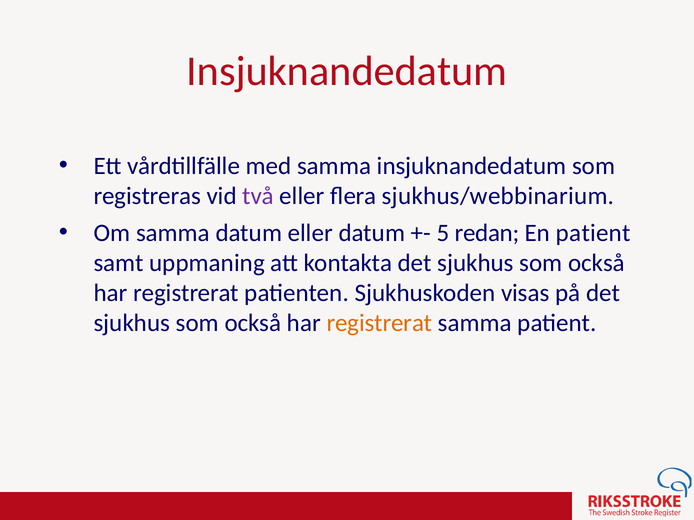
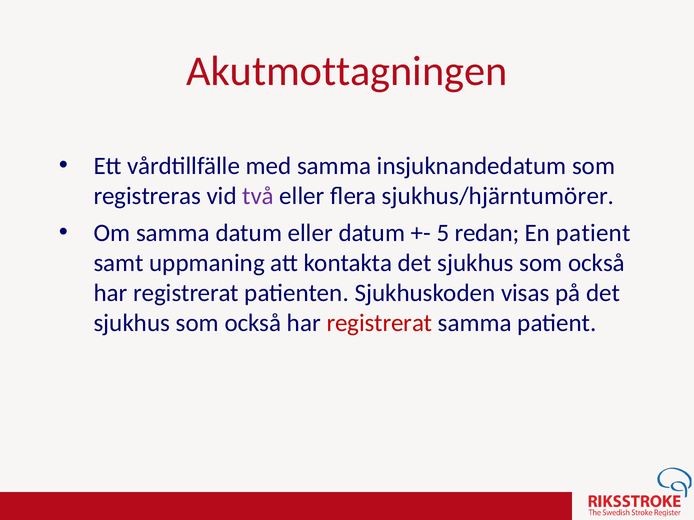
Insjuknandedatum at (347, 71): Insjuknandedatum -> Akutmottagningen
sjukhus/webbinarium: sjukhus/webbinarium -> sjukhus/hjärntumörer
registrerat at (379, 323) colour: orange -> red
